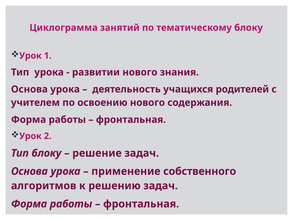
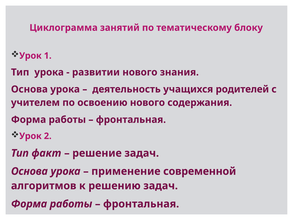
Тип блоку: блоку -> факт
собственного: собственного -> современной
